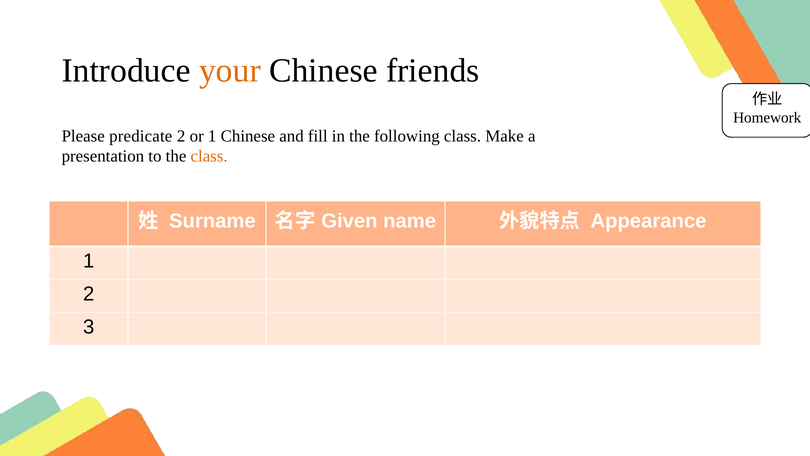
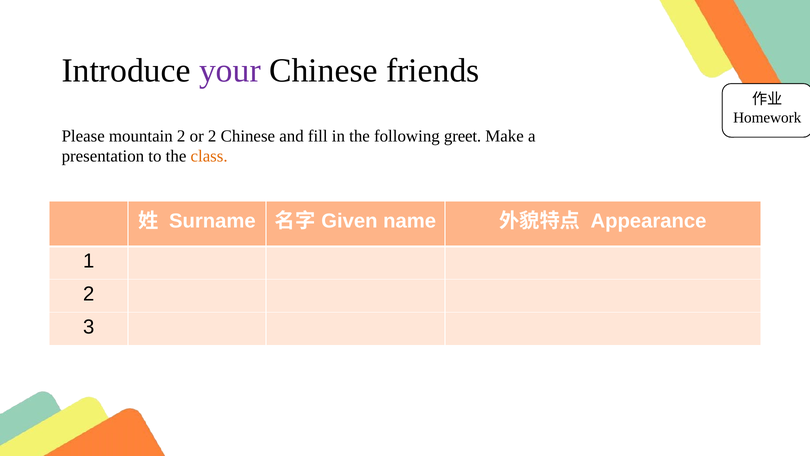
your colour: orange -> purple
predicate: predicate -> mountain
or 1: 1 -> 2
following class: class -> greet
